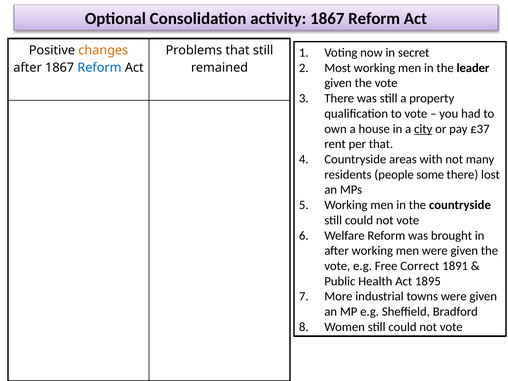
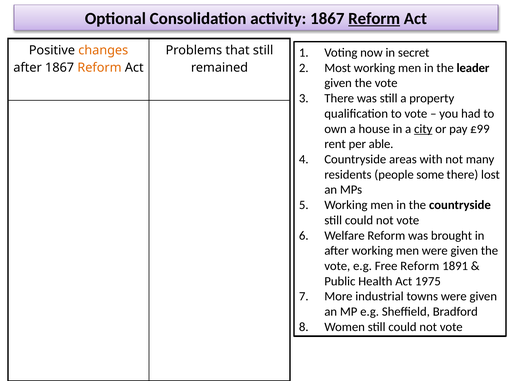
Reform at (374, 19) underline: none -> present
Reform at (99, 68) colour: blue -> orange
£37: £37 -> £99
per that: that -> able
Free Correct: Correct -> Reform
1895: 1895 -> 1975
